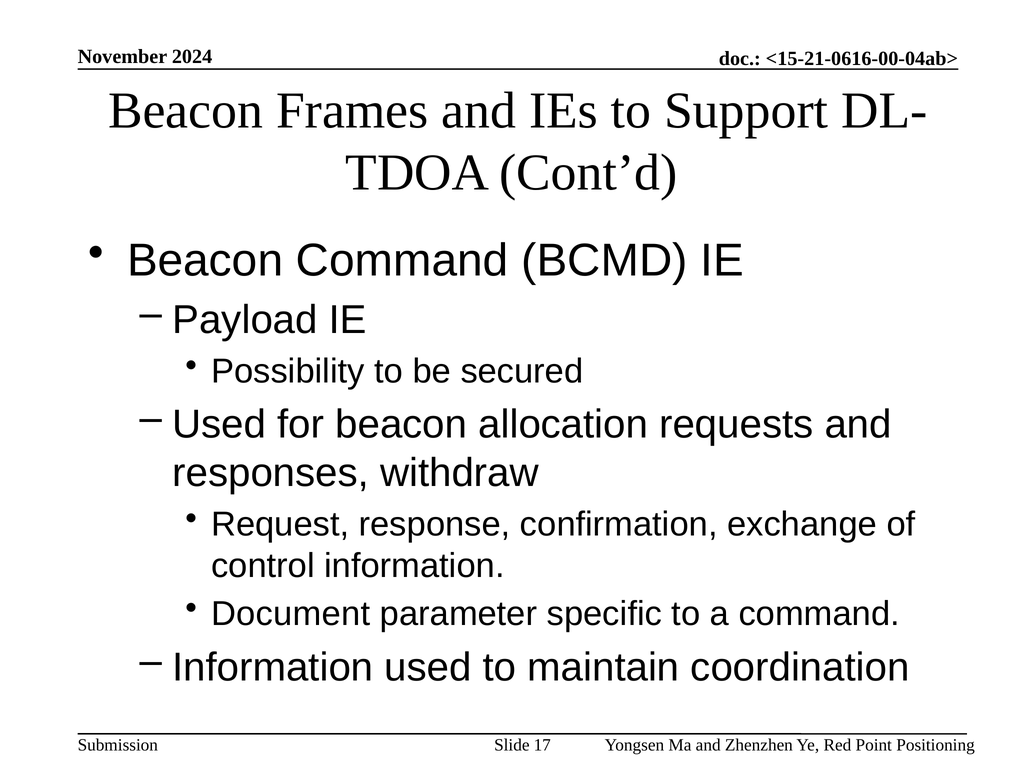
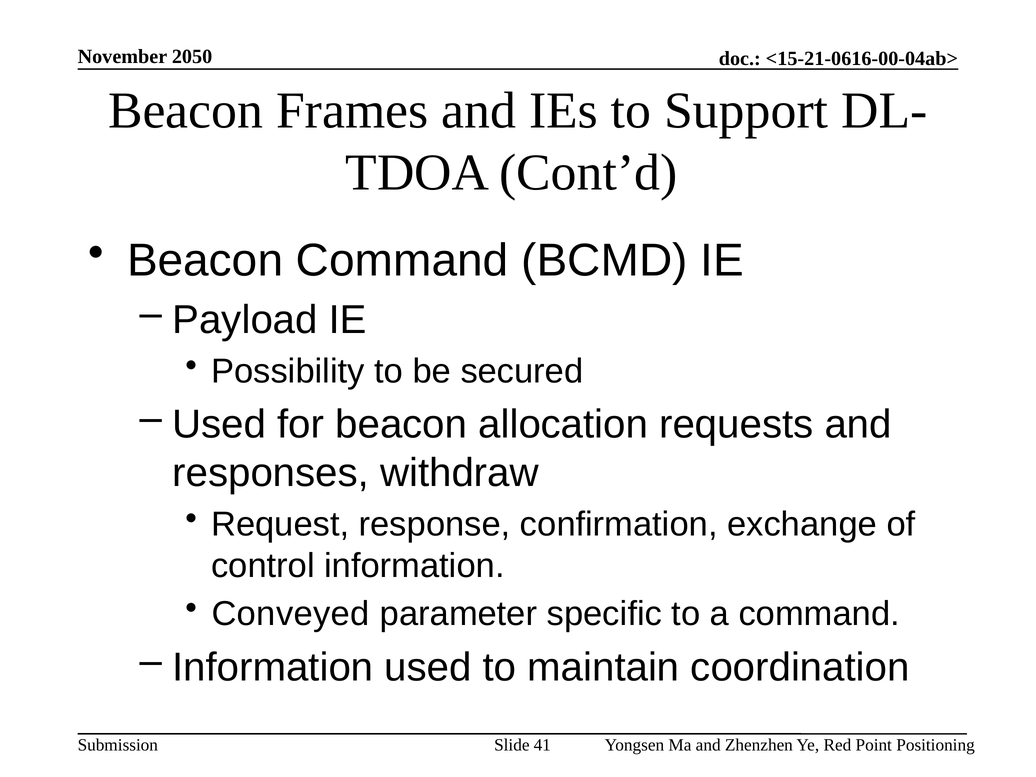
2024: 2024 -> 2050
Document: Document -> Conveyed
17: 17 -> 41
